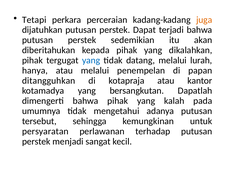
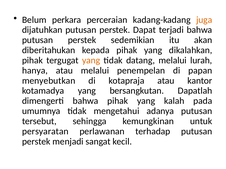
Tetapi: Tetapi -> Belum
yang at (91, 60) colour: blue -> orange
ditangguhkan: ditangguhkan -> menyebutkan
